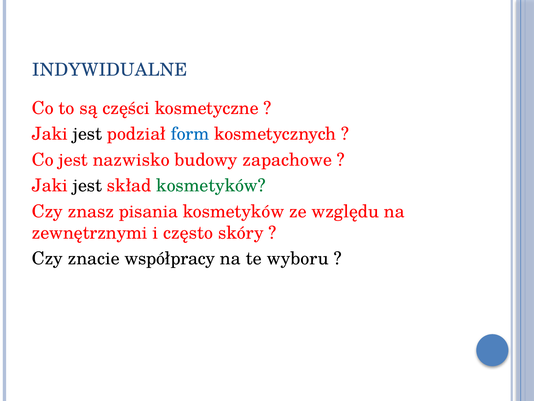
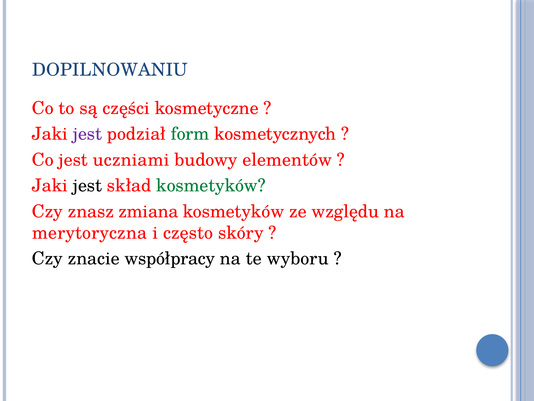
INDYWIDUALNE: INDYWIDUALNE -> DOPILNOWANIU
jest at (87, 134) colour: black -> purple
form colour: blue -> green
nazwisko: nazwisko -> uczniami
zapachowe: zapachowe -> elementów
pisania: pisania -> zmiana
zewnętrznymi: zewnętrznymi -> merytoryczna
